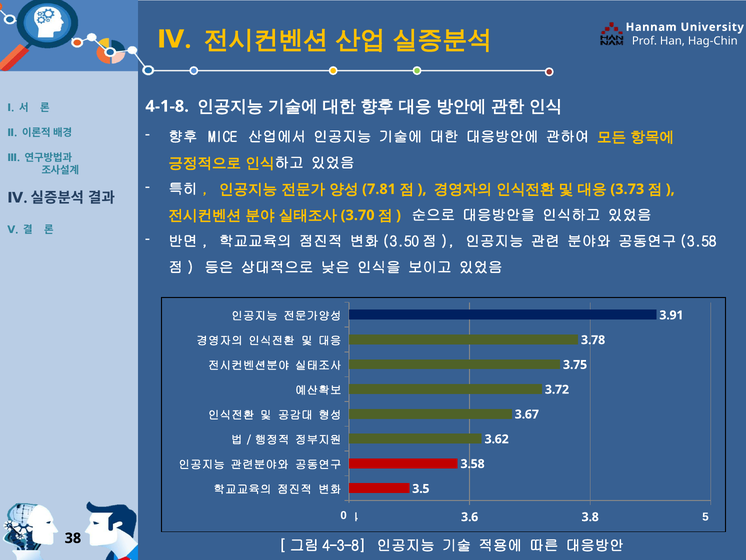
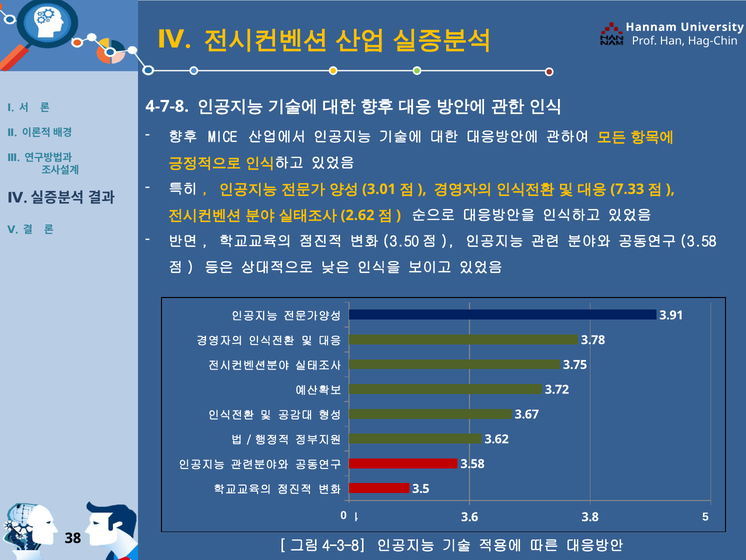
4-1-8: 4-1-8 -> 4-7-8
7.81: 7.81 -> 3.01
3.73: 3.73 -> 7.33
3.70: 3.70 -> 2.62
